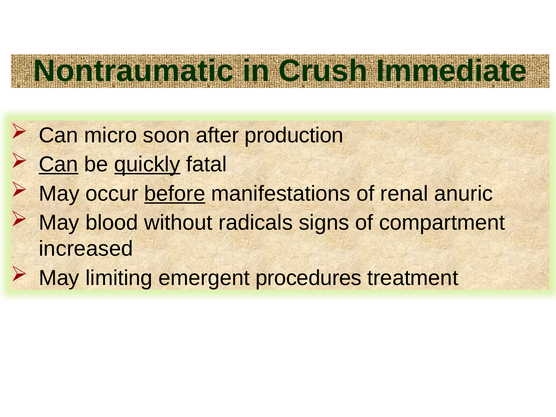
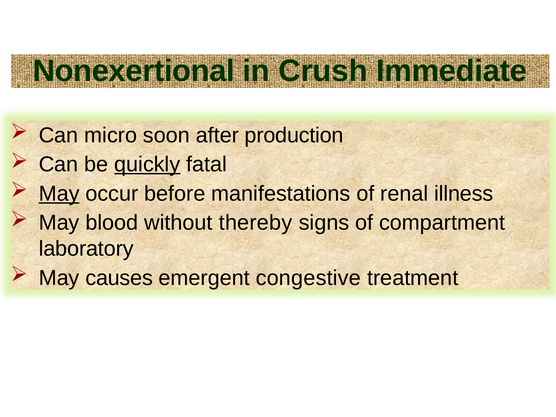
Nontraumatic: Nontraumatic -> Nonexertional
Can at (59, 164) underline: present -> none
May at (59, 194) underline: none -> present
before underline: present -> none
anuric: anuric -> illness
radicals: radicals -> thereby
increased: increased -> laboratory
limiting: limiting -> causes
procedures: procedures -> congestive
